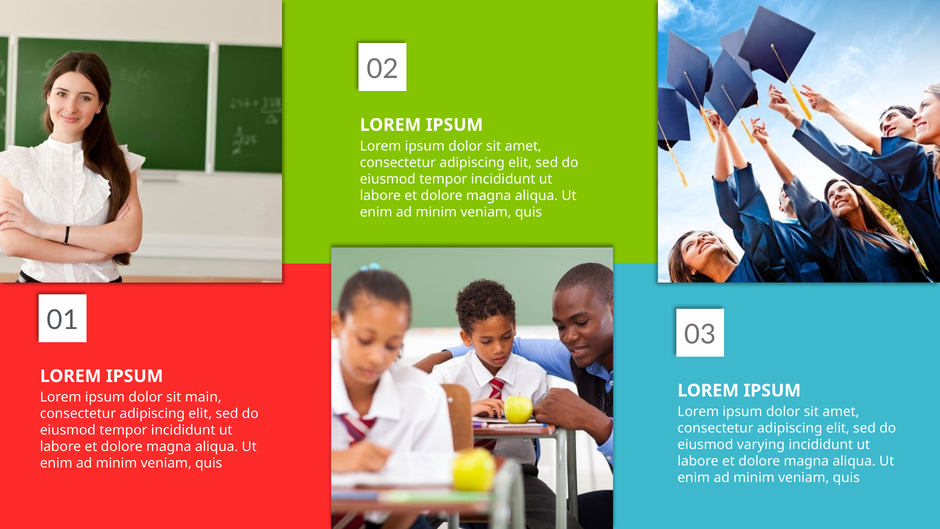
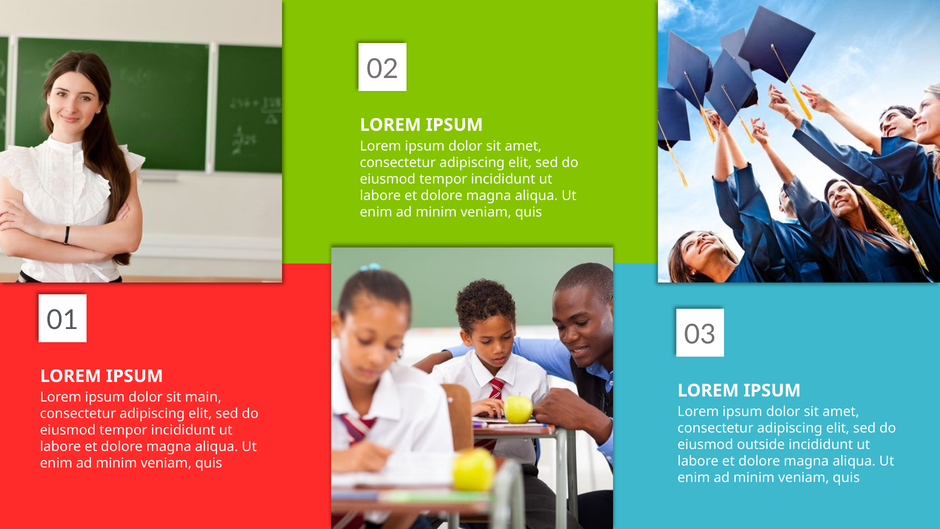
varying: varying -> outside
